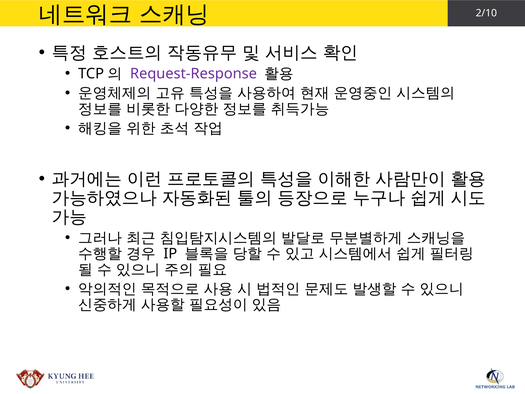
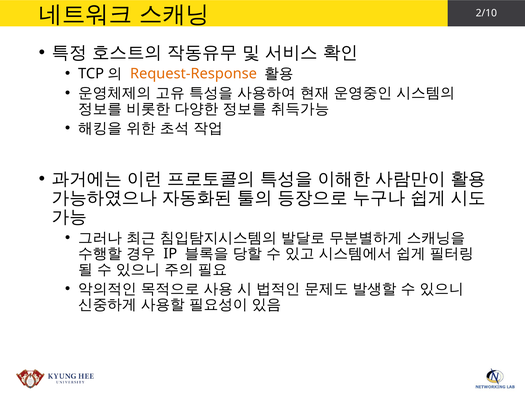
Request-Response colour: purple -> orange
